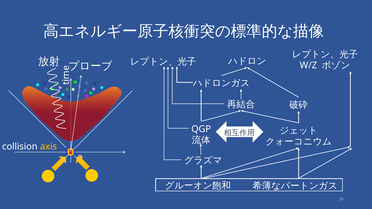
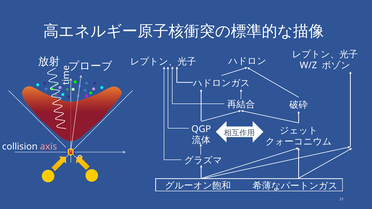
axis colour: yellow -> pink
